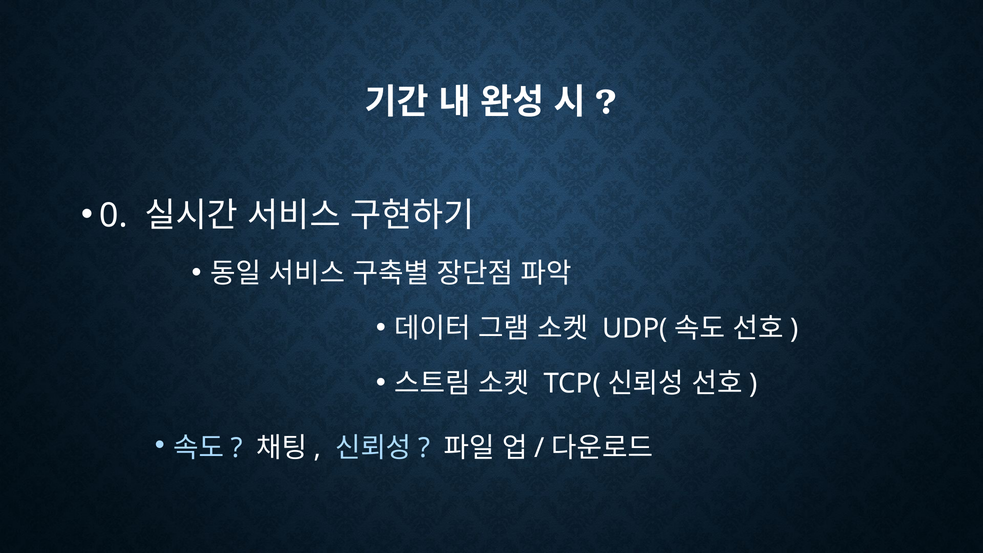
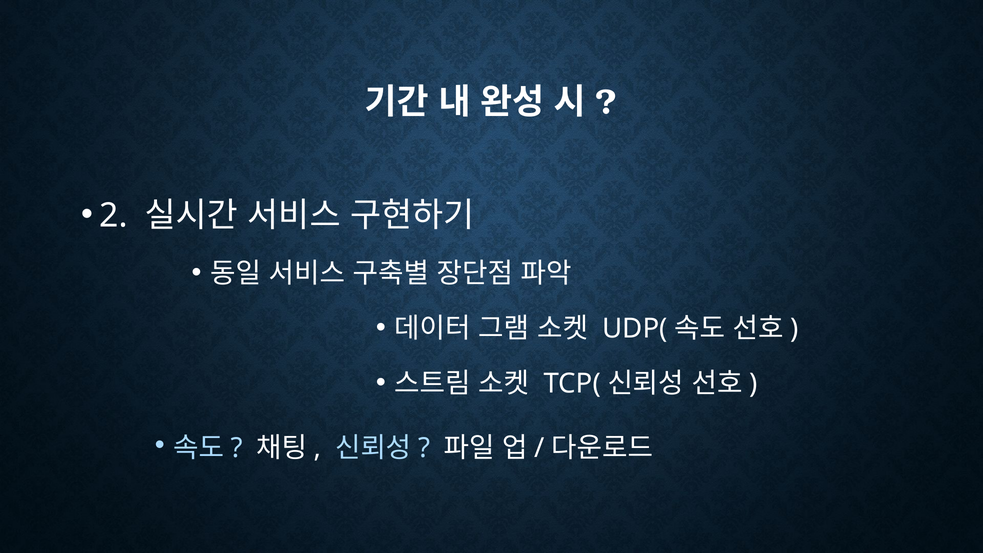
0: 0 -> 2
